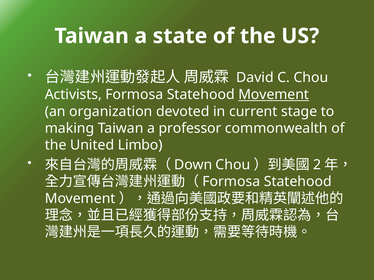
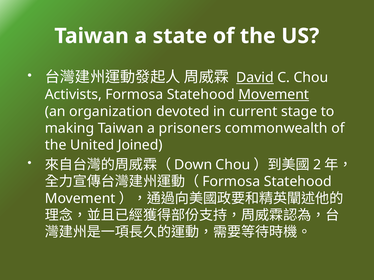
David underline: none -> present
professor: professor -> prisoners
Limbo: Limbo -> Joined
